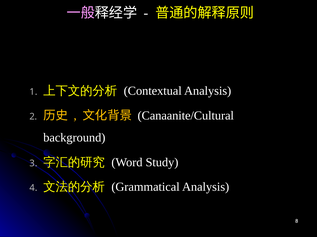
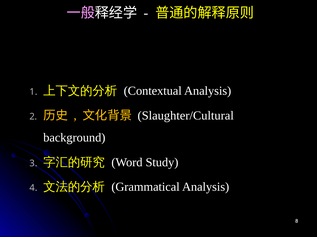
Canaanite/Cultural: Canaanite/Cultural -> Slaughter/Cultural
